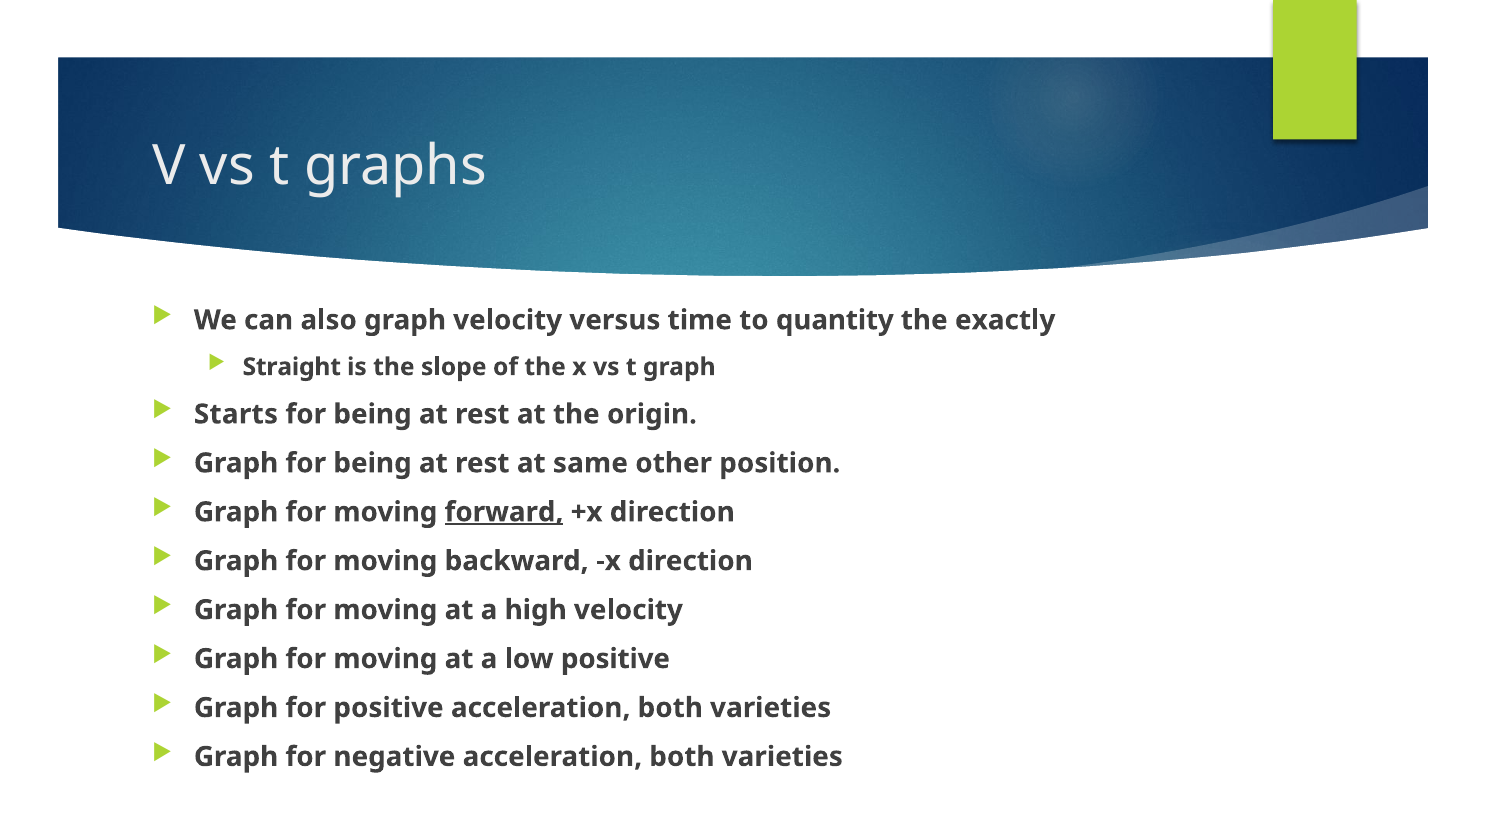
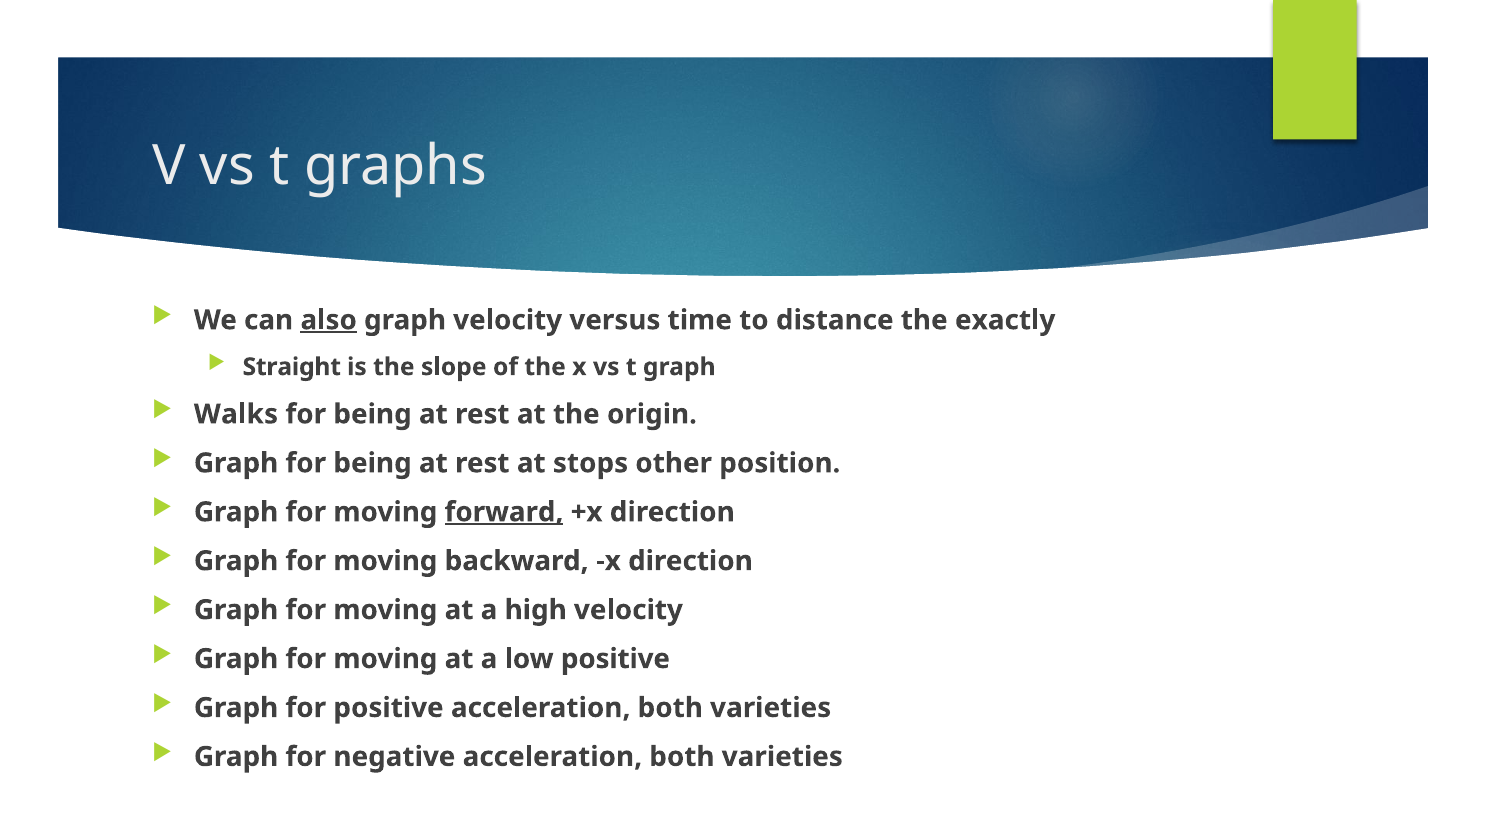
also underline: none -> present
quantity: quantity -> distance
Starts: Starts -> Walks
same: same -> stops
